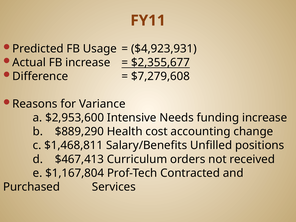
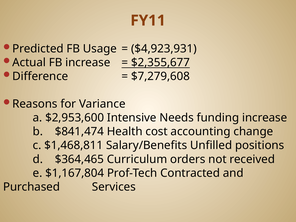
$889,290: $889,290 -> $841,474
$467,413: $467,413 -> $364,465
